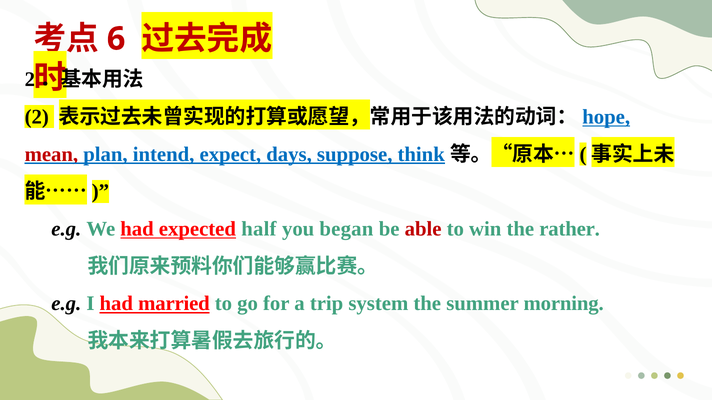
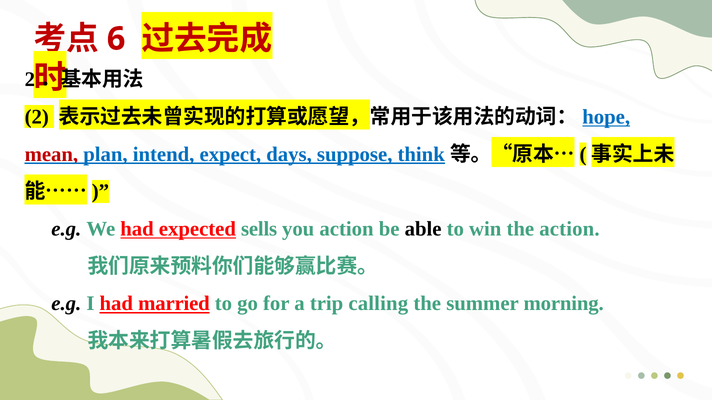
half: half -> sells
you began: began -> action
able colour: red -> black
the rather: rather -> action
system: system -> calling
